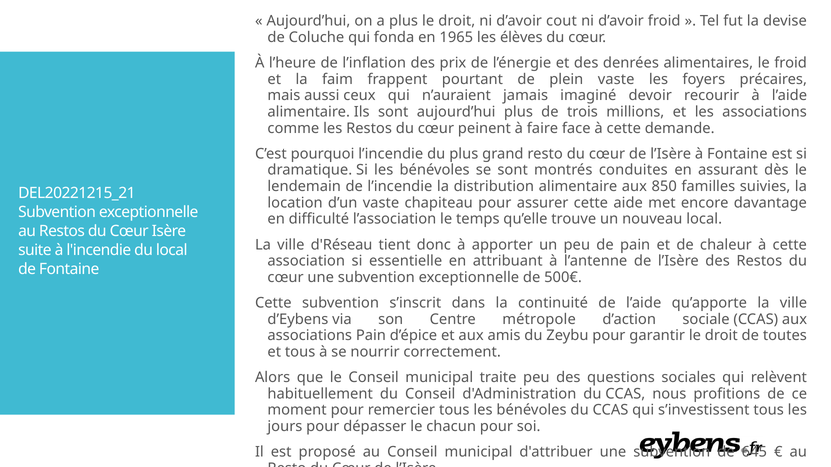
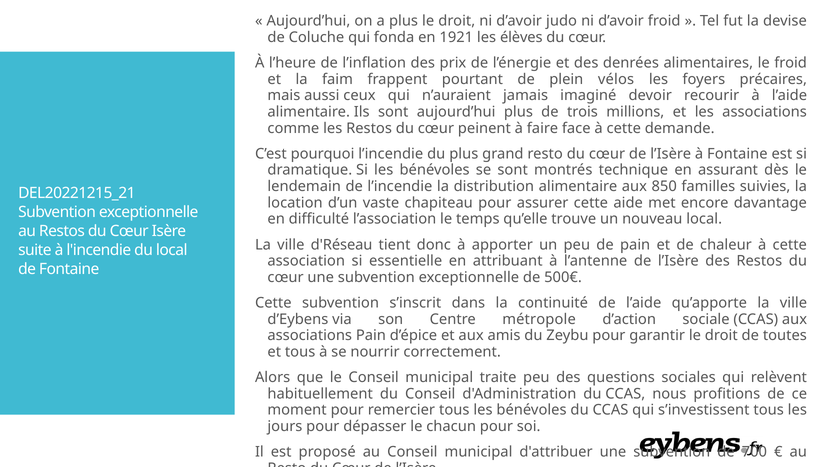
cout: cout -> judo
1965: 1965 -> 1921
plein vaste: vaste -> vélos
conduites: conduites -> technique
645: 645 -> 700
